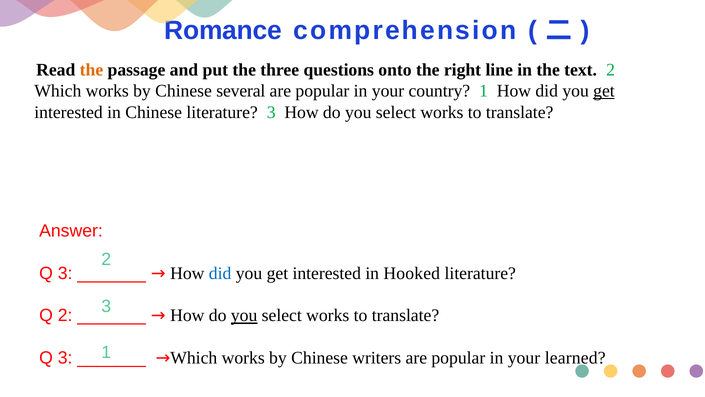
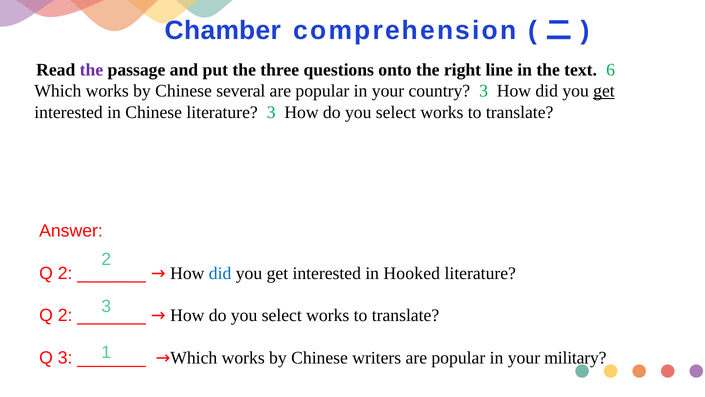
Romance: Romance -> Chamber
the at (91, 70) colour: orange -> purple
text 2: 2 -> 6
country 1: 1 -> 3
3 at (65, 273): 3 -> 2
you at (244, 315) underline: present -> none
learned: learned -> military
